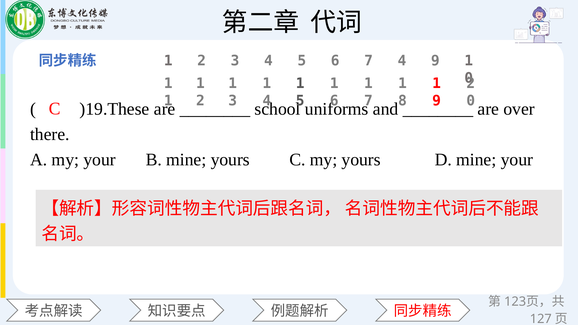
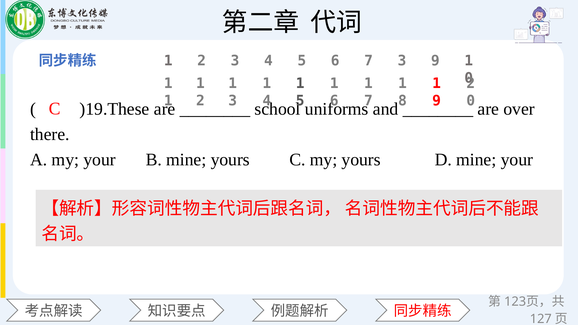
7 4: 4 -> 3
